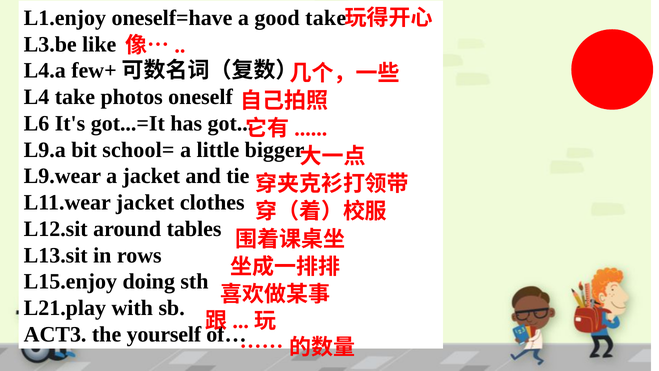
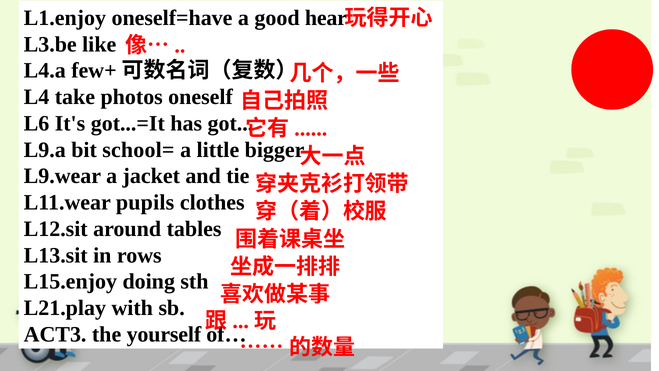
good take: take -> hear
L11.wear jacket: jacket -> pupils
